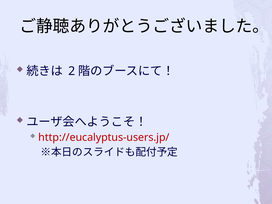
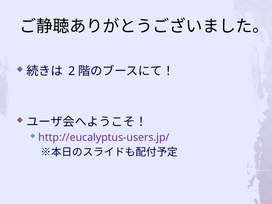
http://eucalyptus-users.jp/ colour: red -> purple
